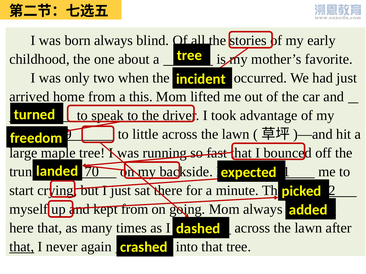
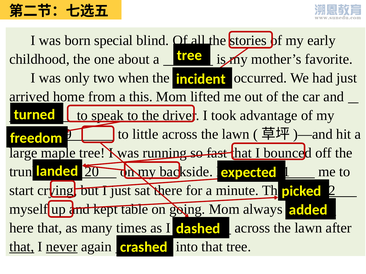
born always: always -> special
70: 70 -> 20
kept from: from -> table
never underline: none -> present
